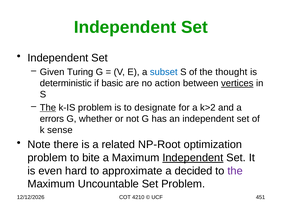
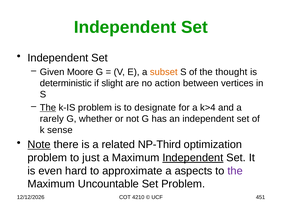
Turing: Turing -> Moore
subset colour: blue -> orange
basic: basic -> slight
vertices underline: present -> none
k>2: k>2 -> k>4
errors: errors -> rarely
Note underline: none -> present
NP-Root: NP-Root -> NP-Third
bite: bite -> just
decided: decided -> aspects
